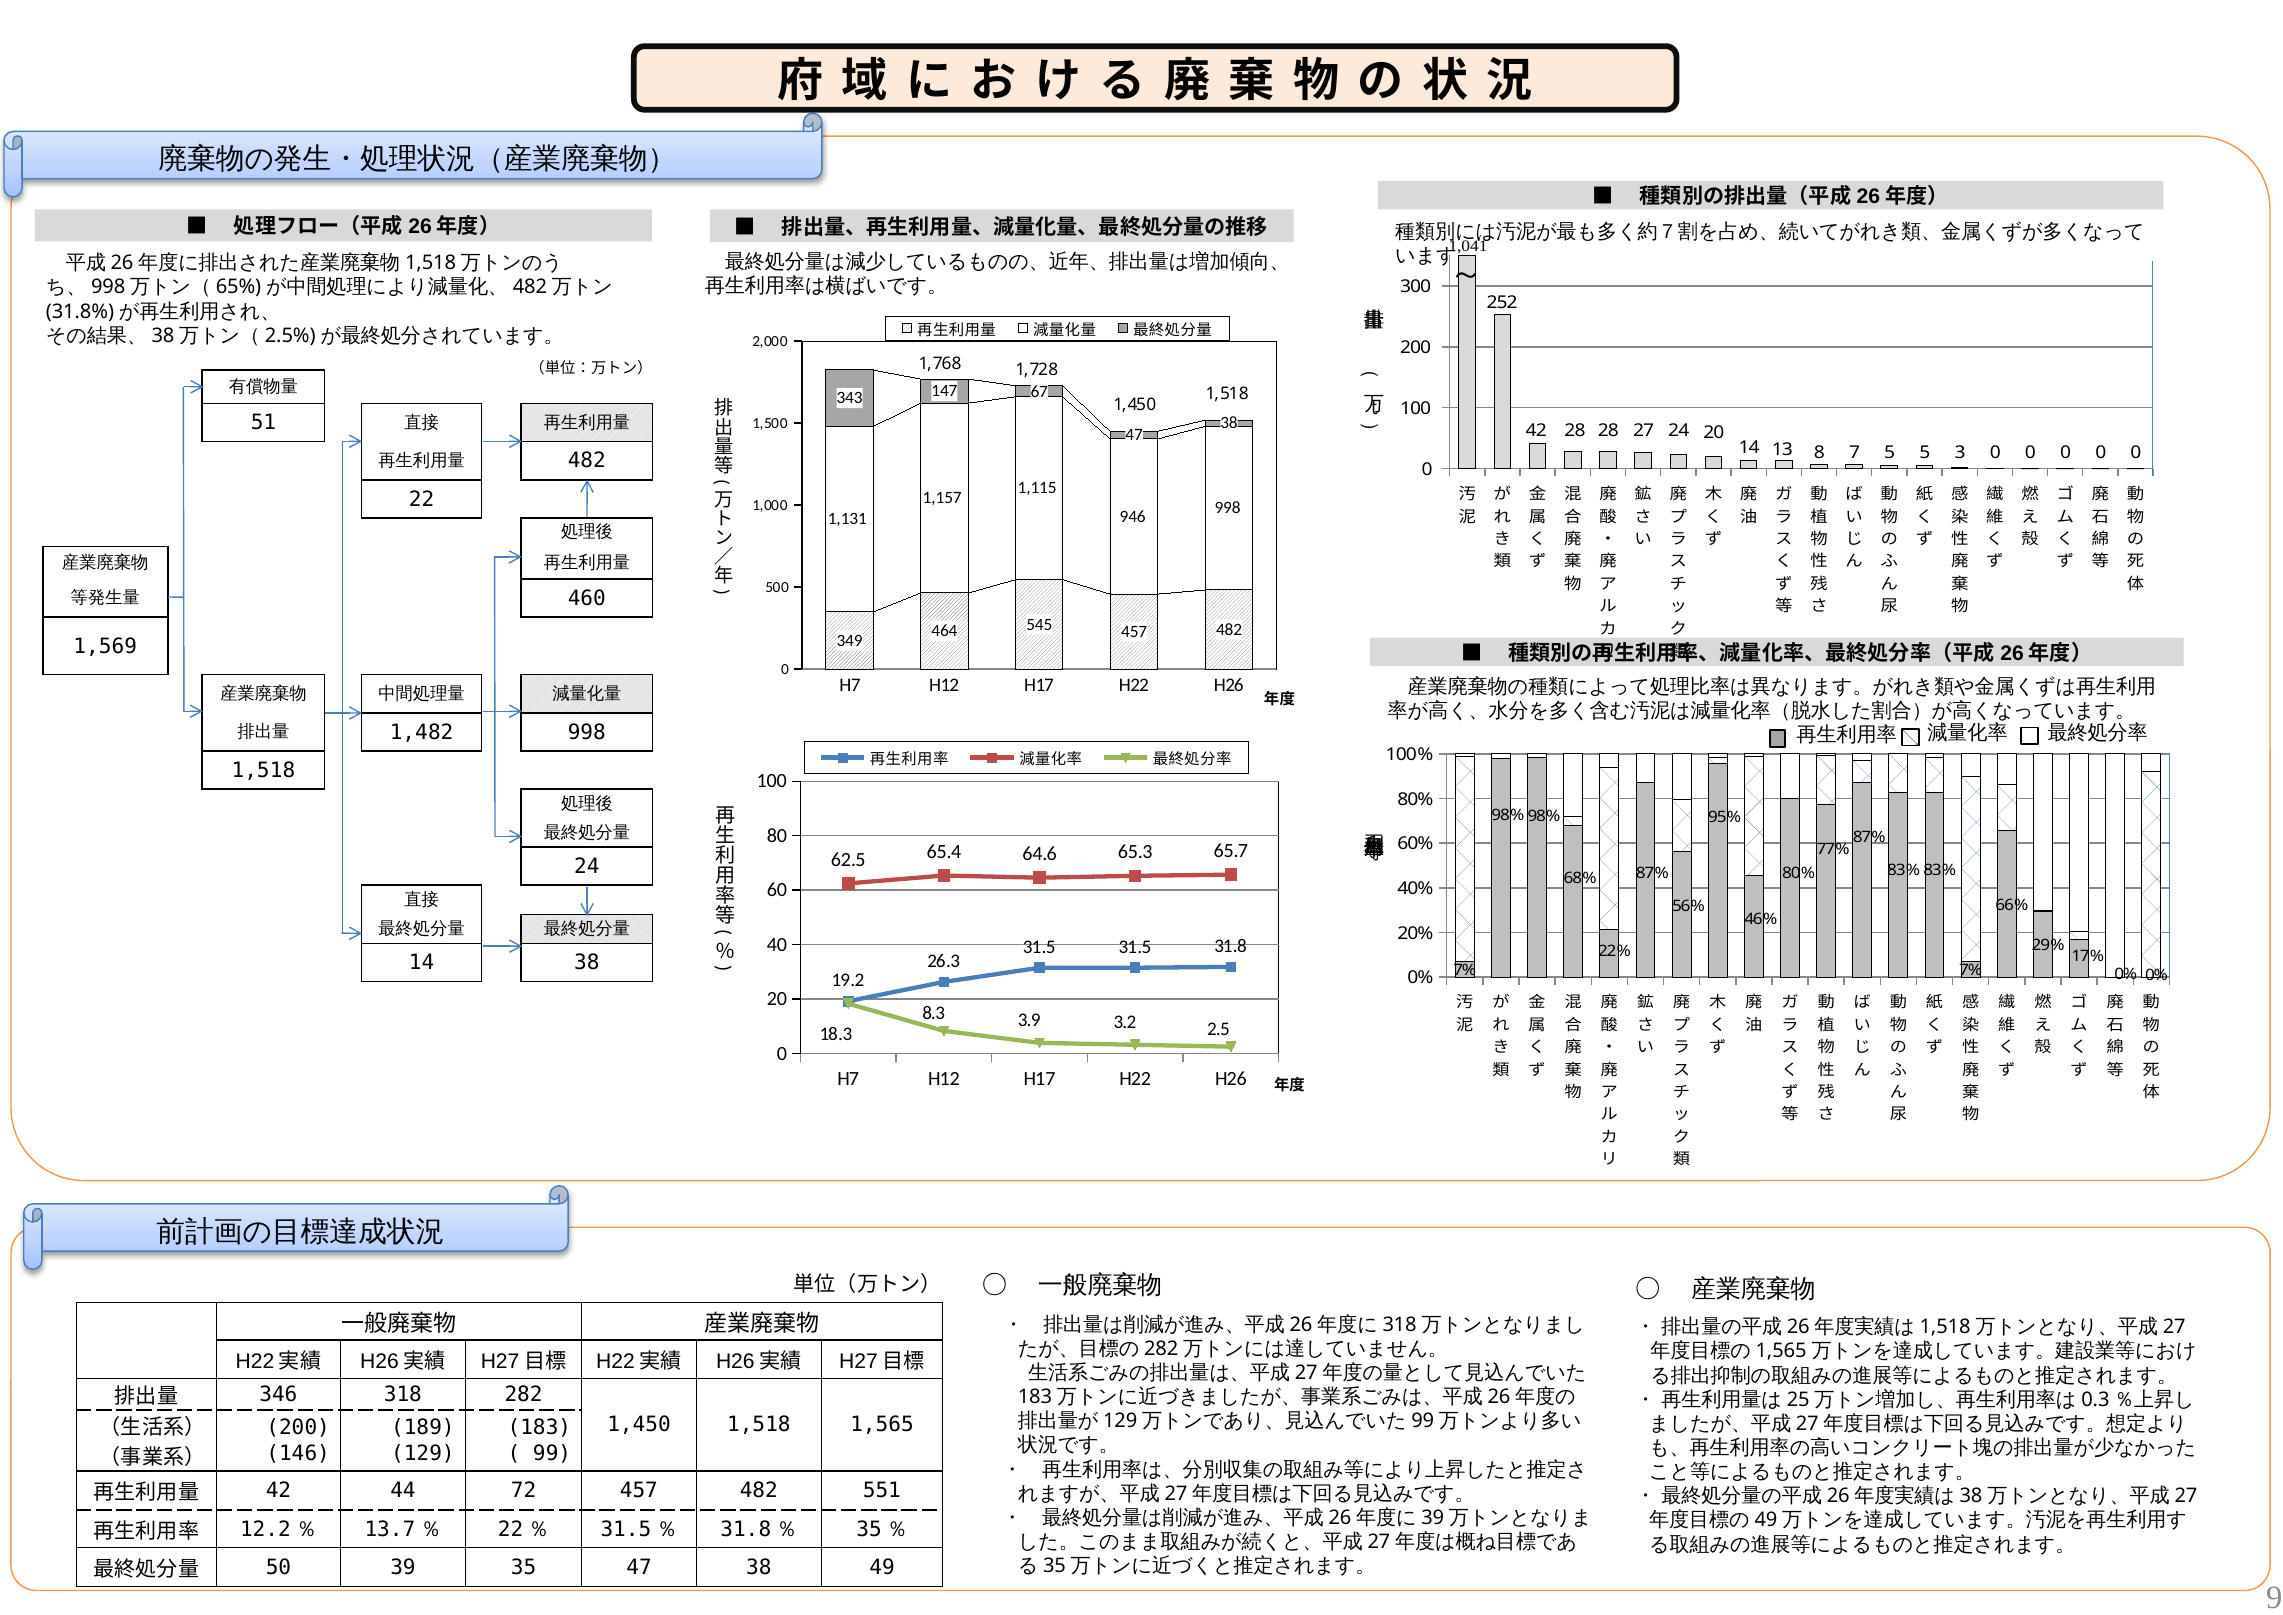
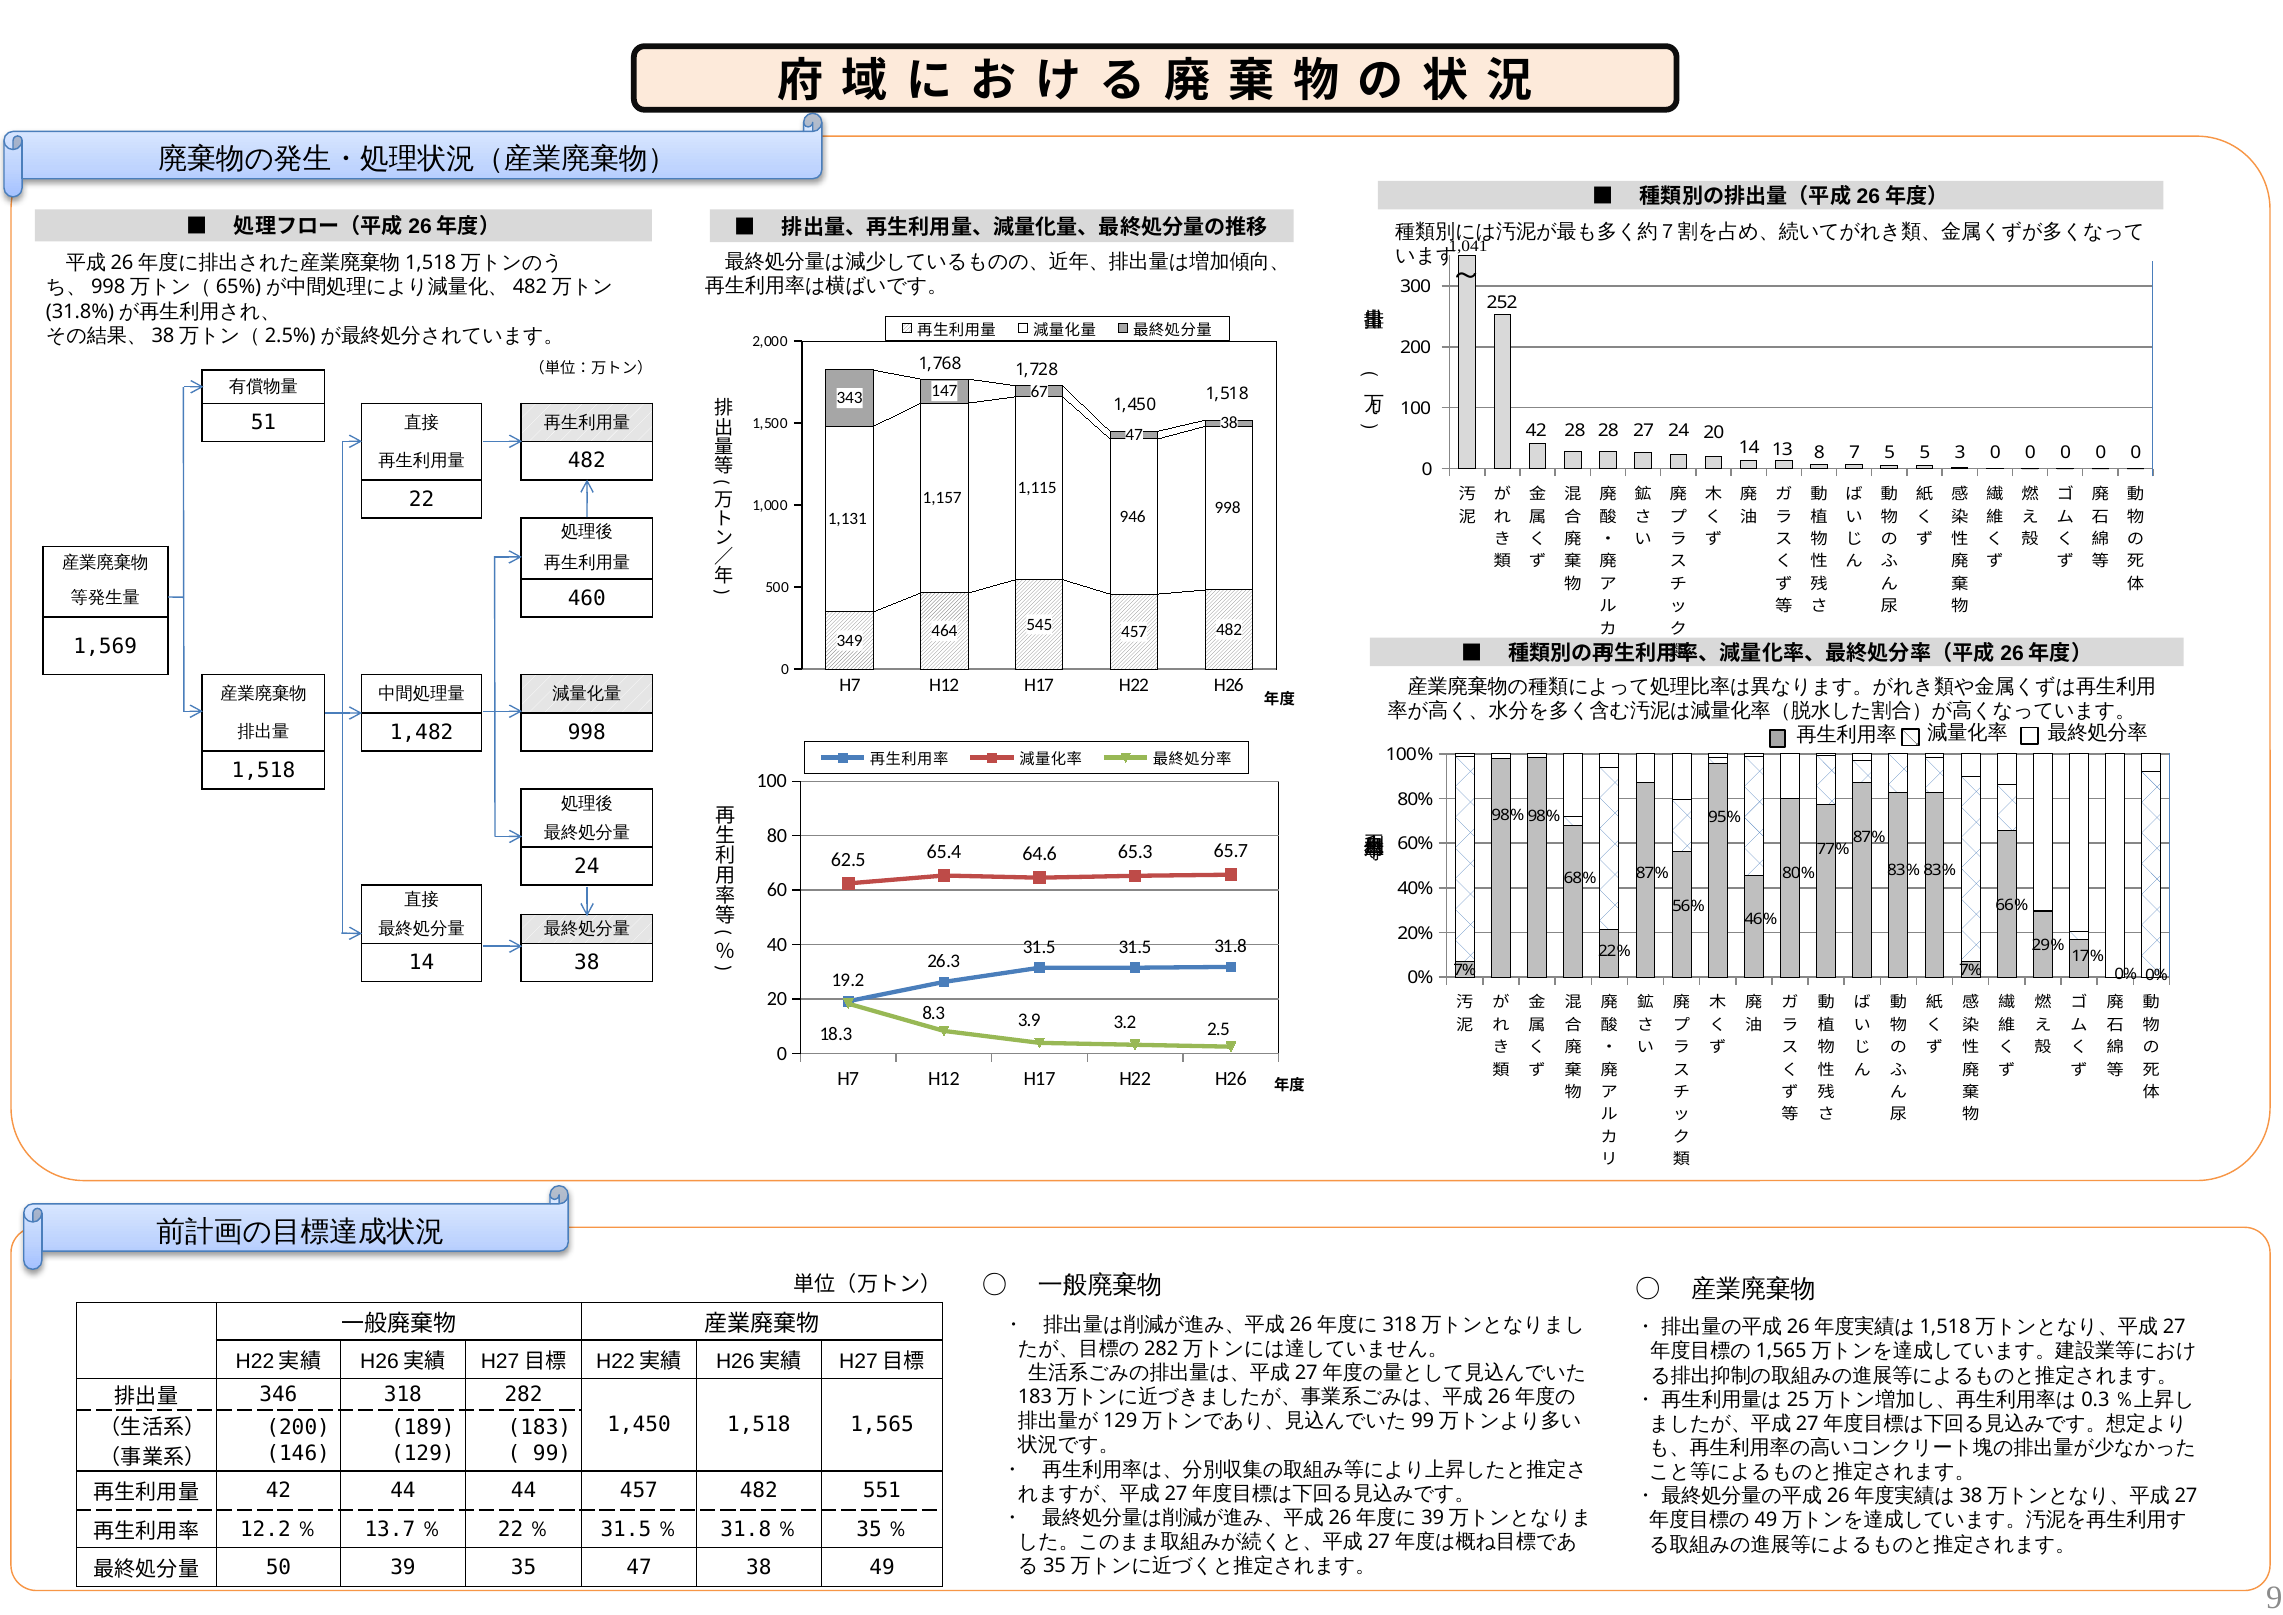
44 72: 72 -> 44
